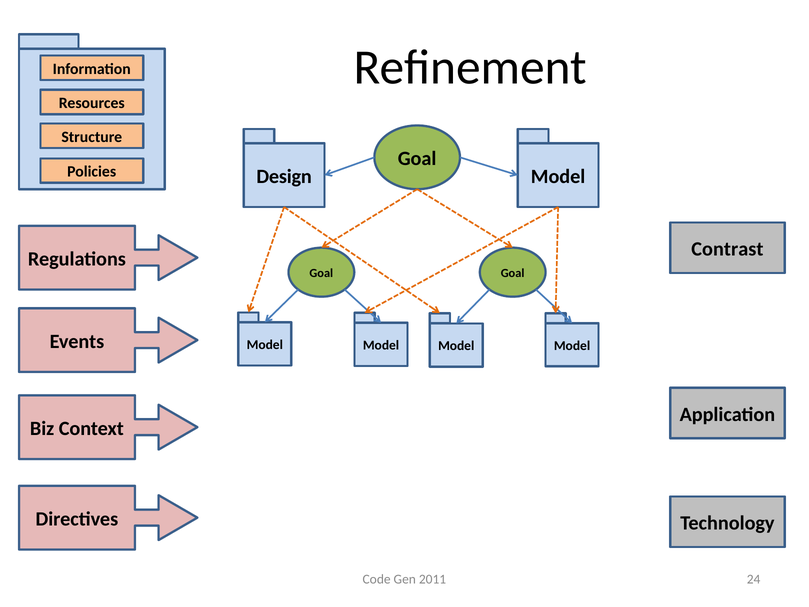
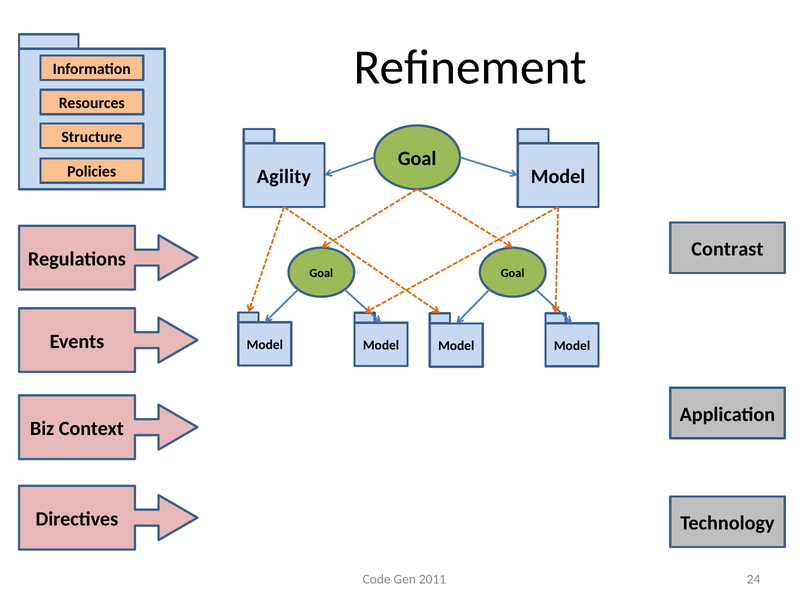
Design: Design -> Agility
